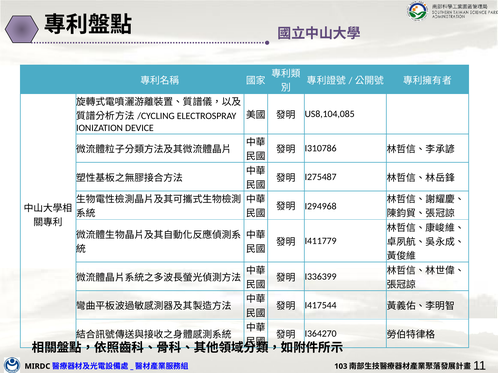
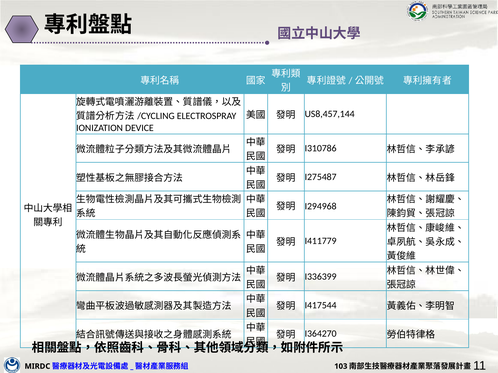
US8,104,085: US8,104,085 -> US8,457,144
